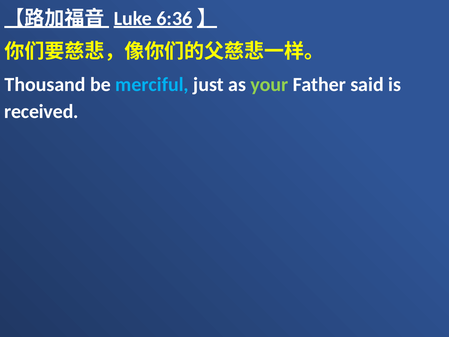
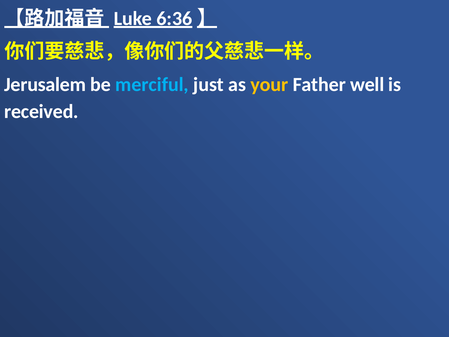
Thousand: Thousand -> Jerusalem
your colour: light green -> yellow
said: said -> well
